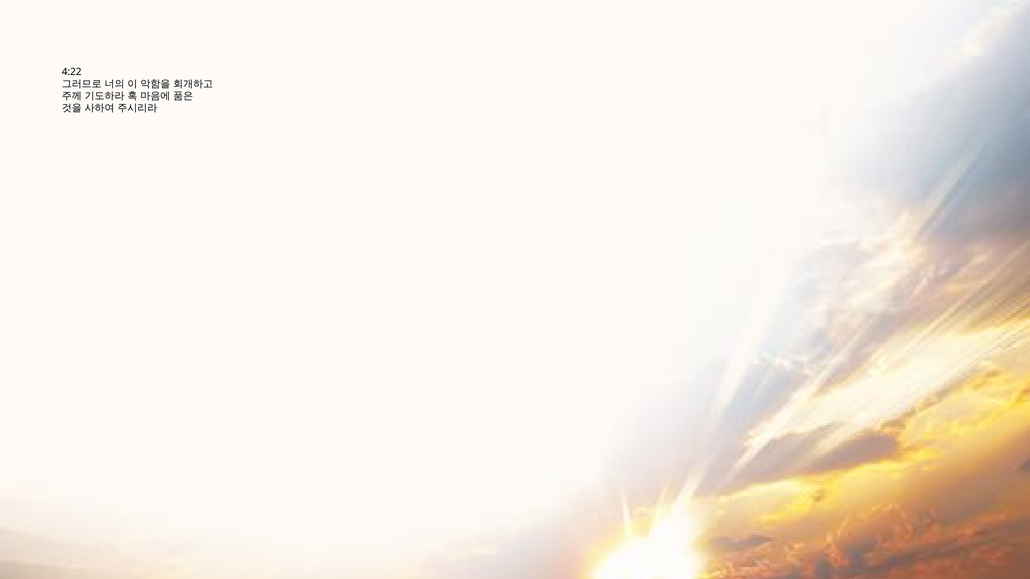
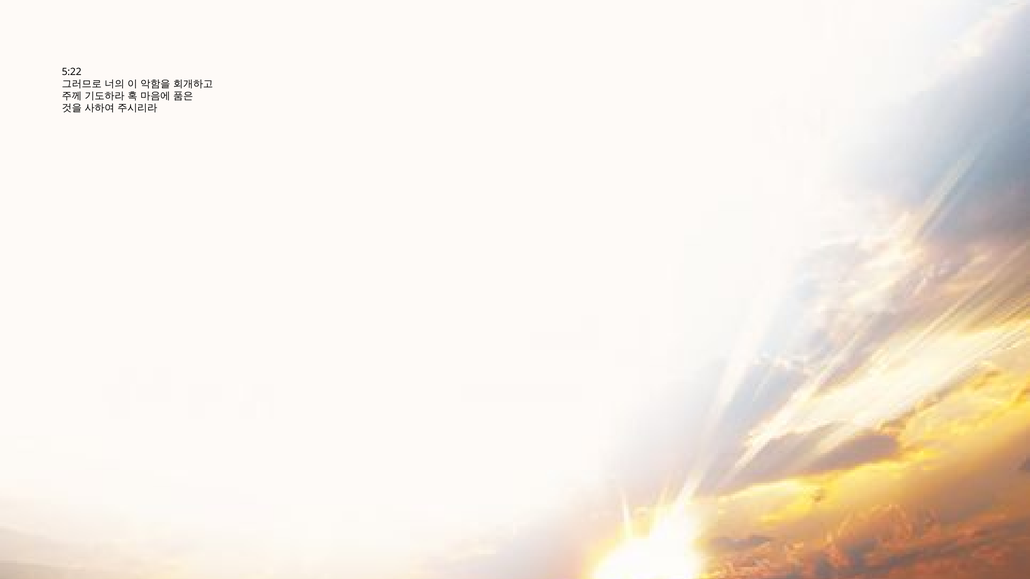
4:22: 4:22 -> 5:22
